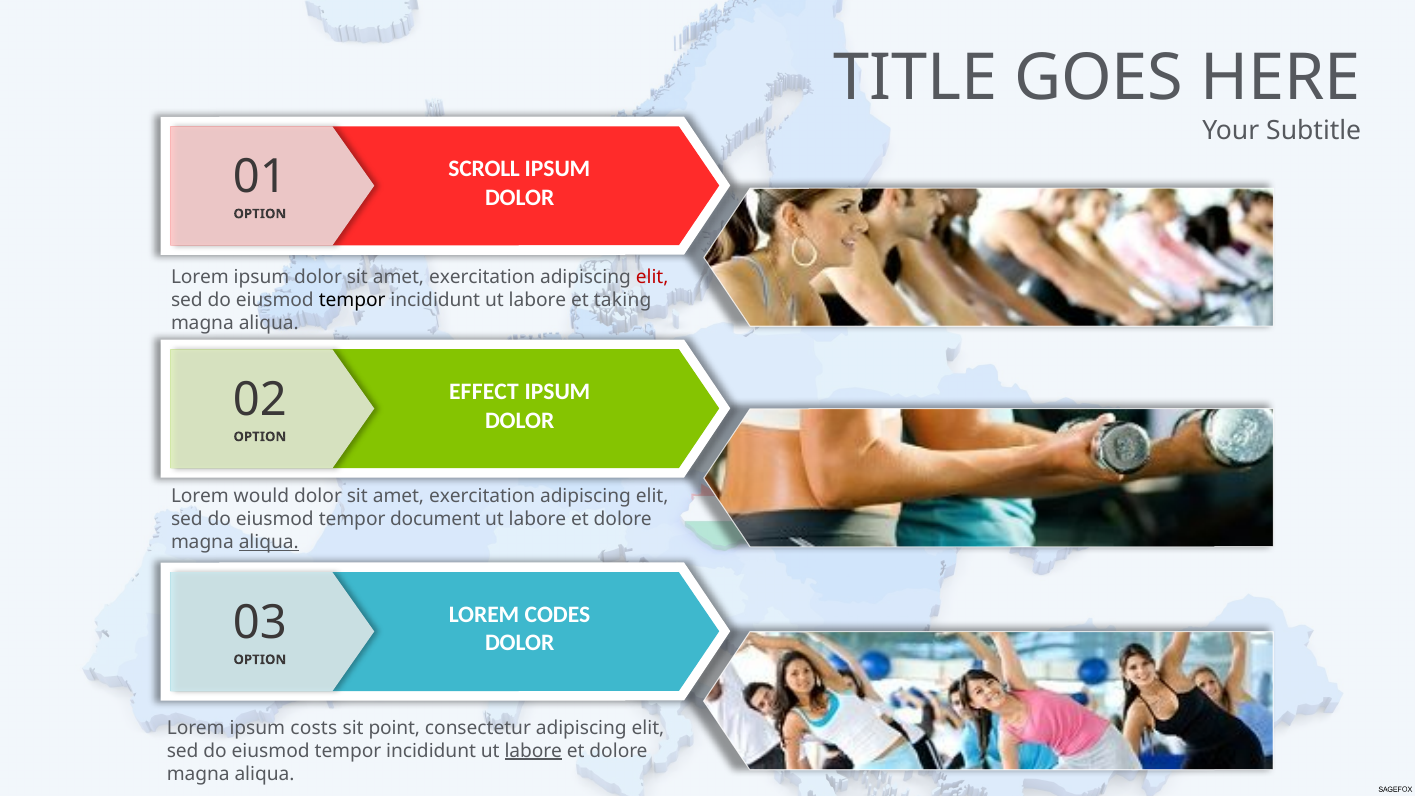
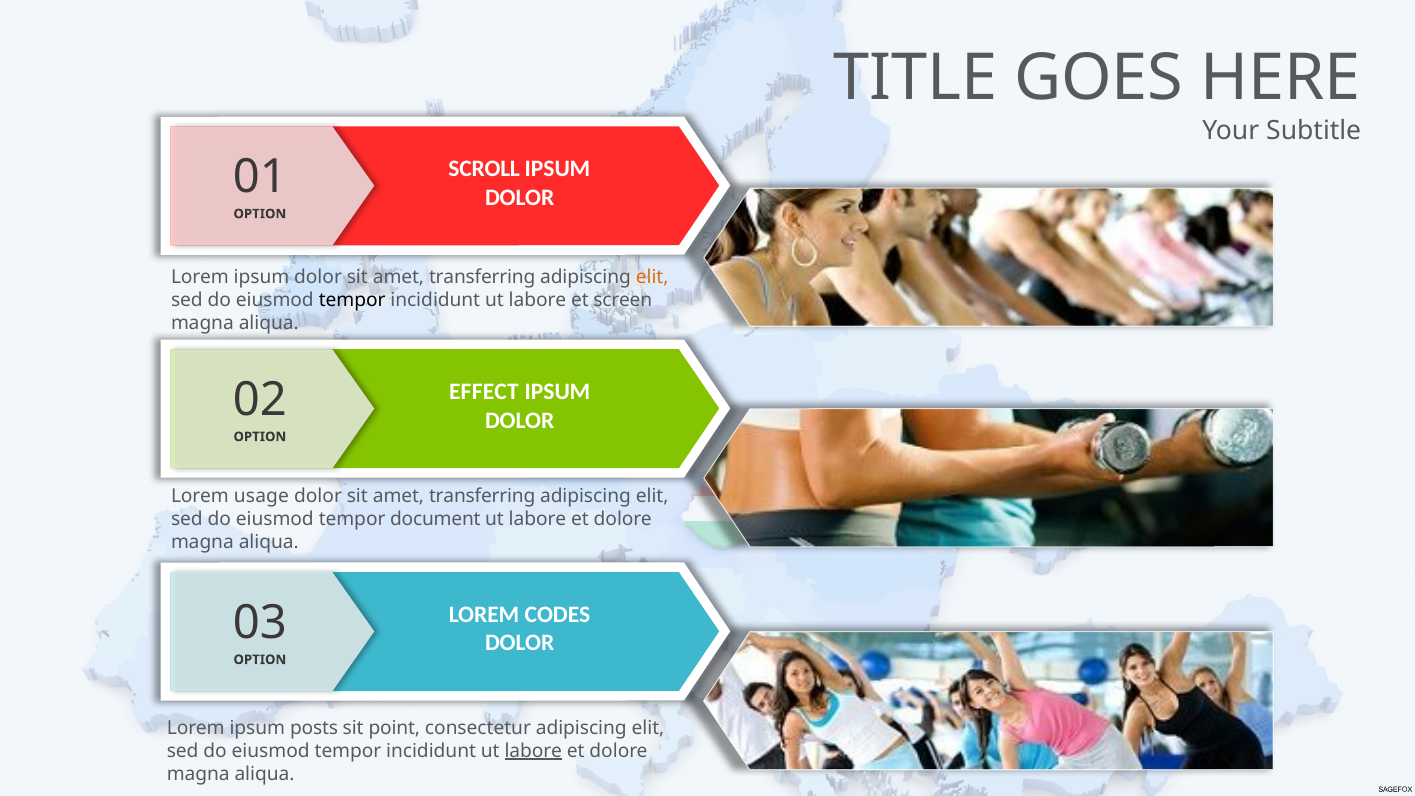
exercitation at (482, 277): exercitation -> transferring
elit at (652, 277) colour: red -> orange
taking: taking -> screen
would: would -> usage
exercitation at (482, 496): exercitation -> transferring
aliqua at (269, 542) underline: present -> none
costs: costs -> posts
